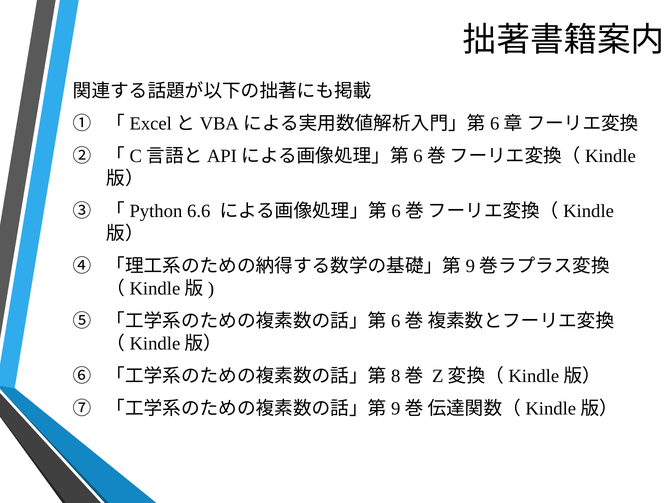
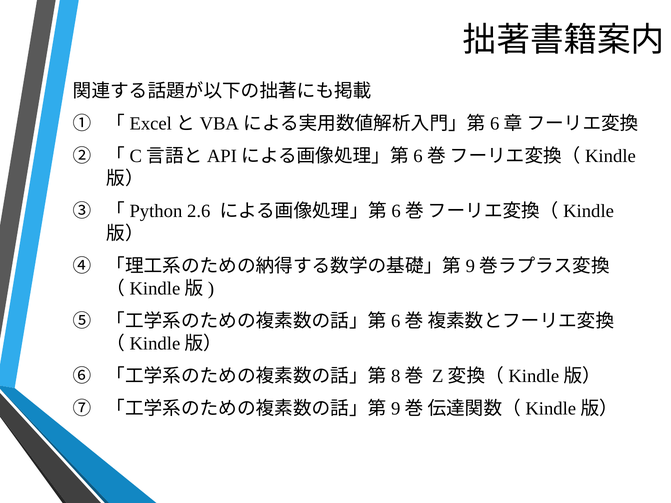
6.6: 6.6 -> 2.6
